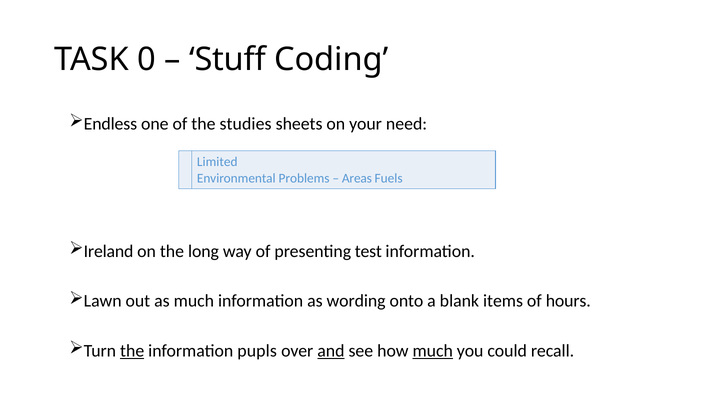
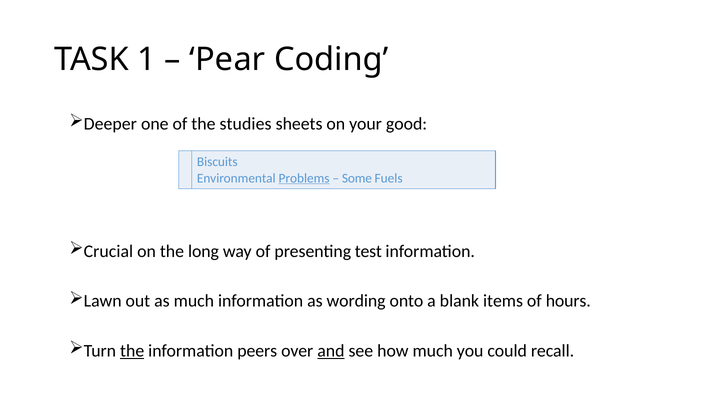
0: 0 -> 1
Stuff: Stuff -> Pear
Endless: Endless -> Deeper
need: need -> good
Limited: Limited -> Biscuits
Problems underline: none -> present
Areas: Areas -> Some
Ireland: Ireland -> Crucial
pupls: pupls -> peers
much at (433, 351) underline: present -> none
